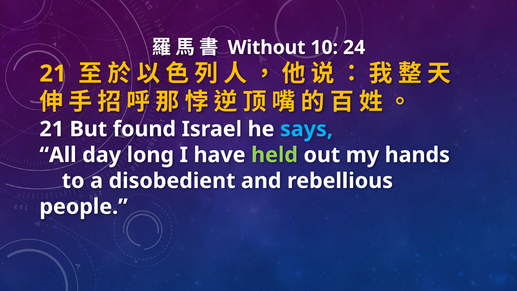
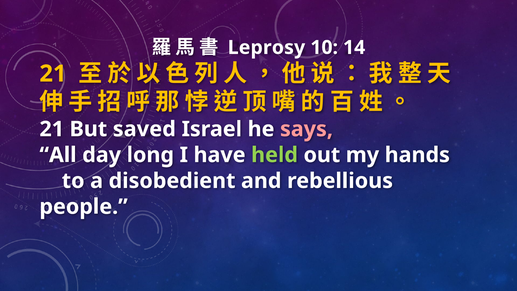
Without: Without -> Leprosy
24: 24 -> 14
found: found -> saved
says colour: light blue -> pink
